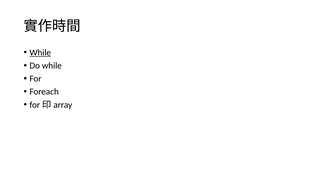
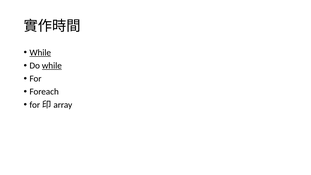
while at (52, 66) underline: none -> present
